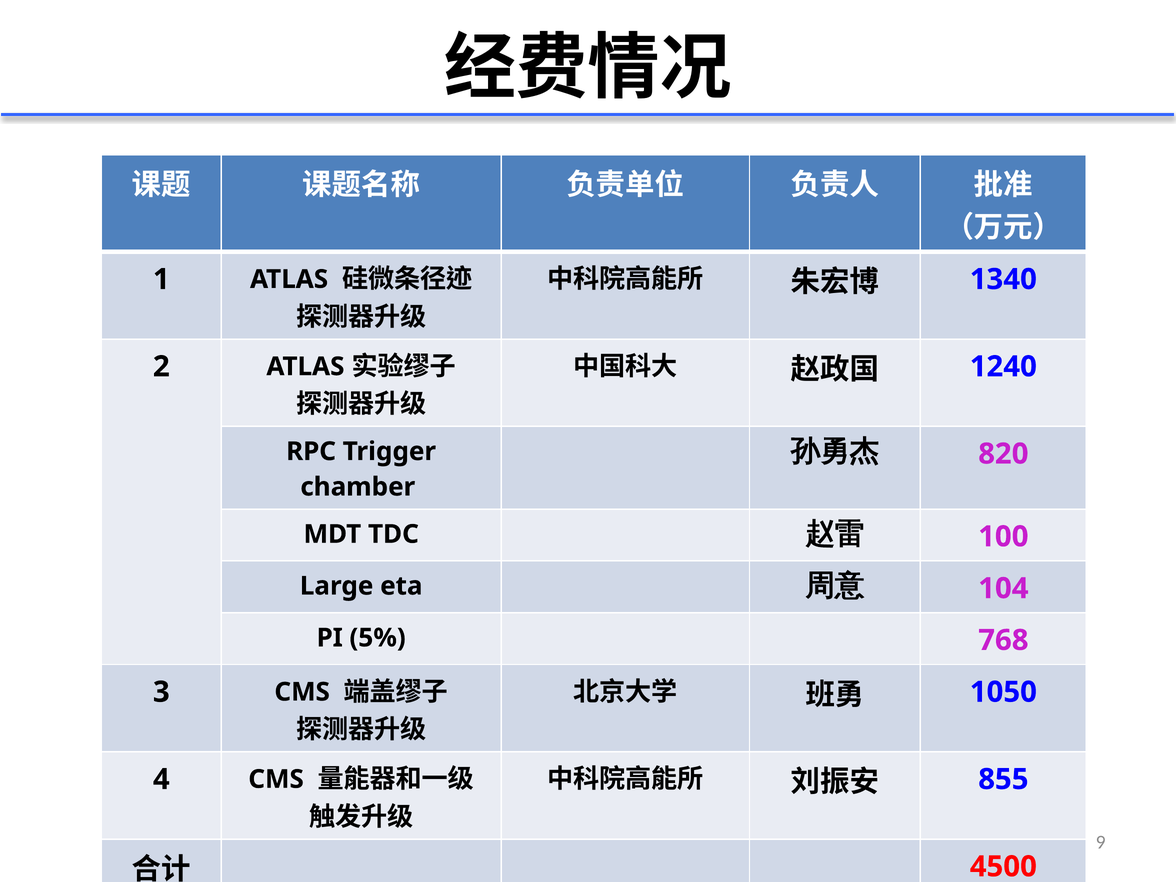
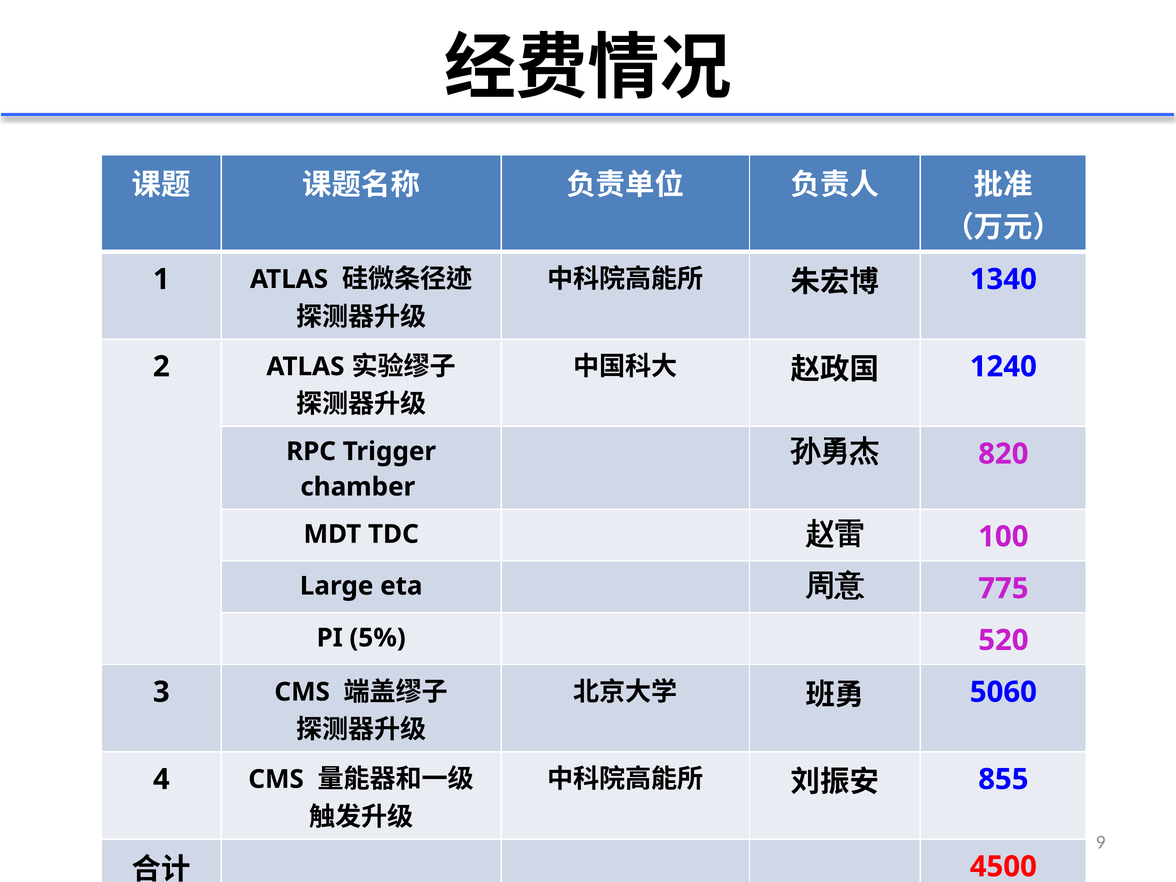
104: 104 -> 775
768: 768 -> 520
1050: 1050 -> 5060
